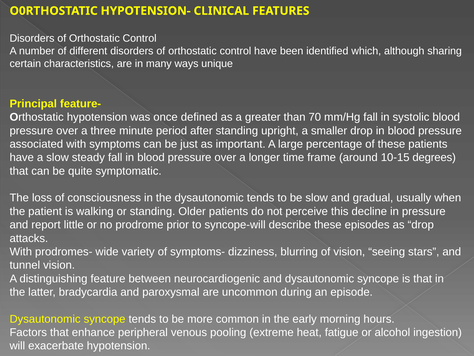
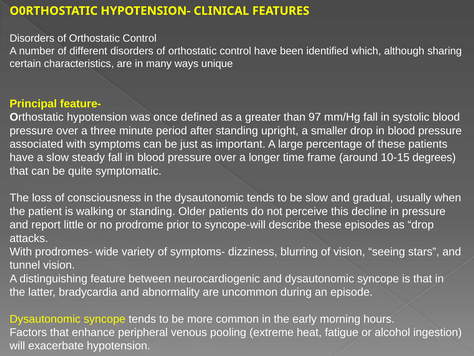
70: 70 -> 97
paroxysmal: paroxysmal -> abnormality
